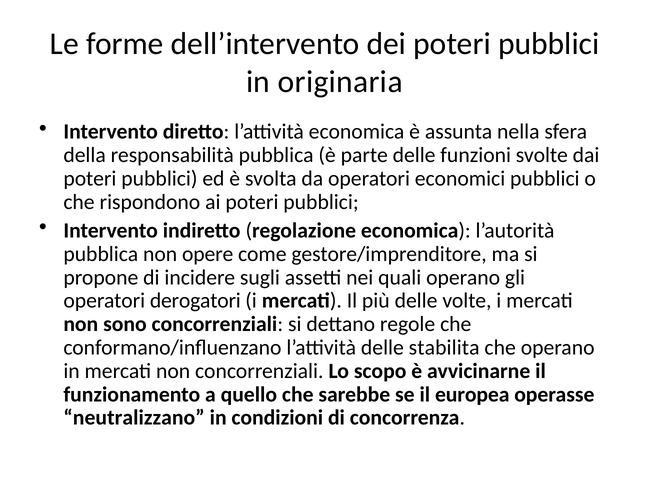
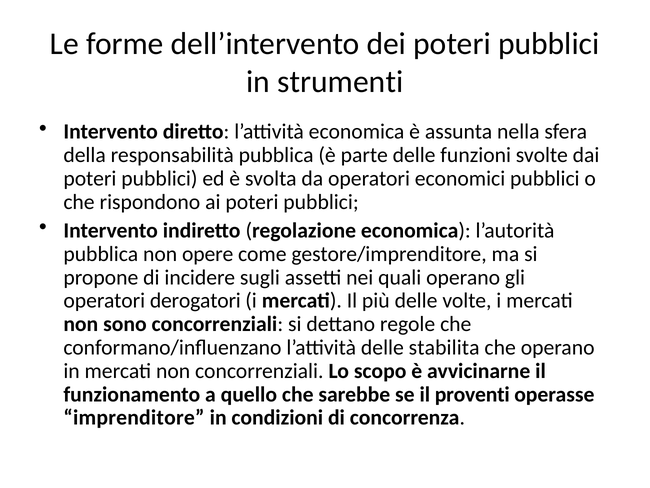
originaria: originaria -> strumenti
europea: europea -> proventi
neutralizzano: neutralizzano -> imprenditore
